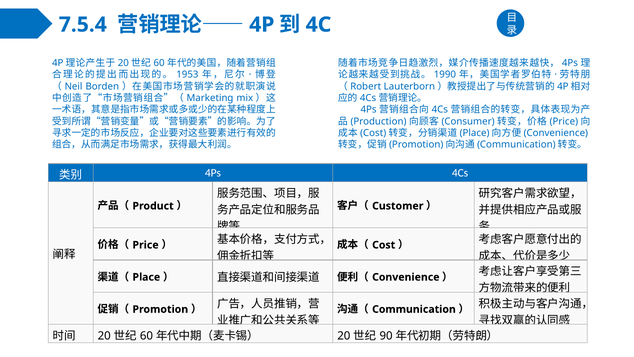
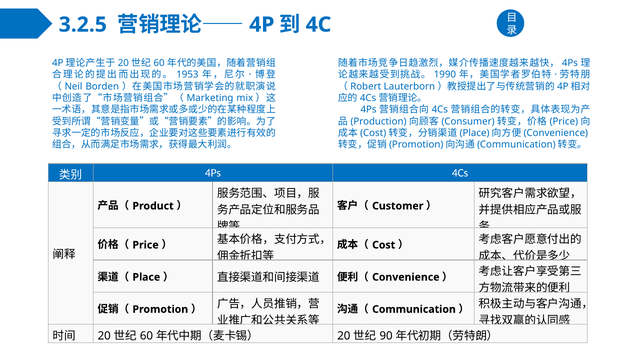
7.5.4: 7.5.4 -> 3.2.5
